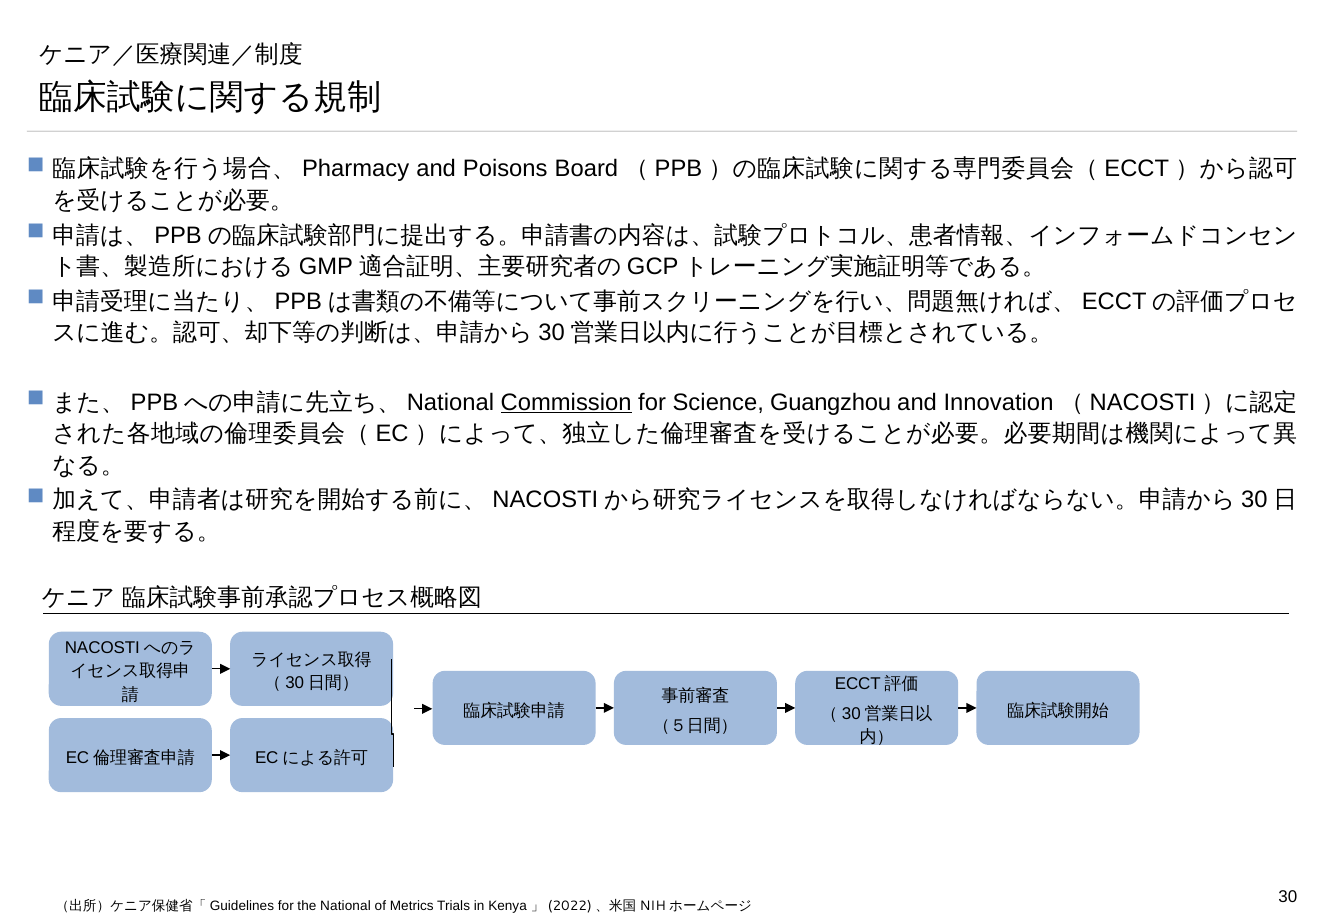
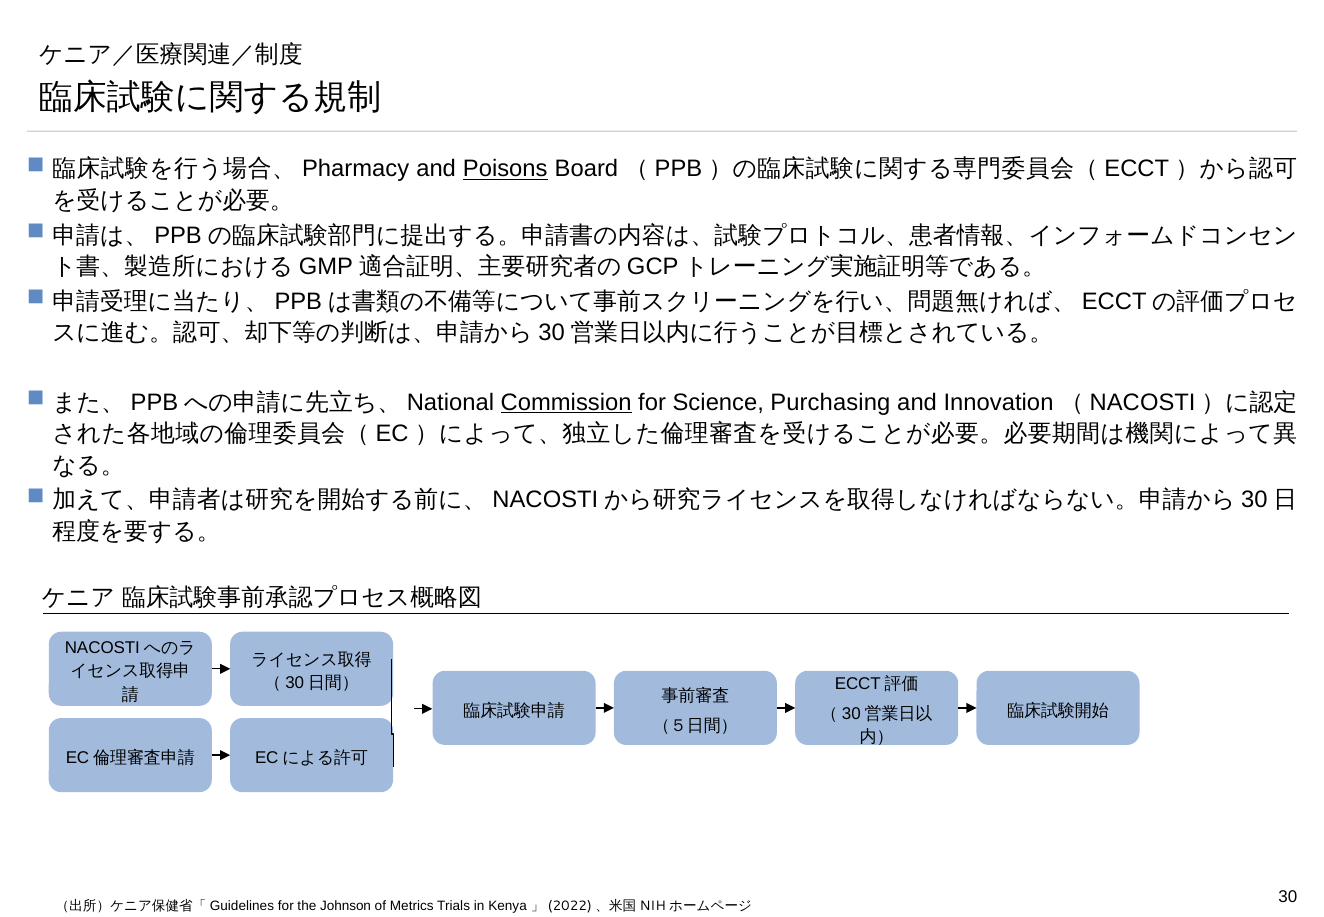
Poisons underline: none -> present
Guangzhou: Guangzhou -> Purchasing
National: National -> Johnson
